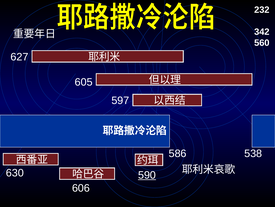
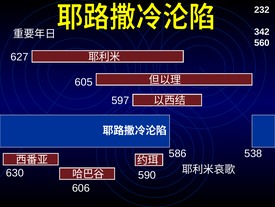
590 underline: present -> none
